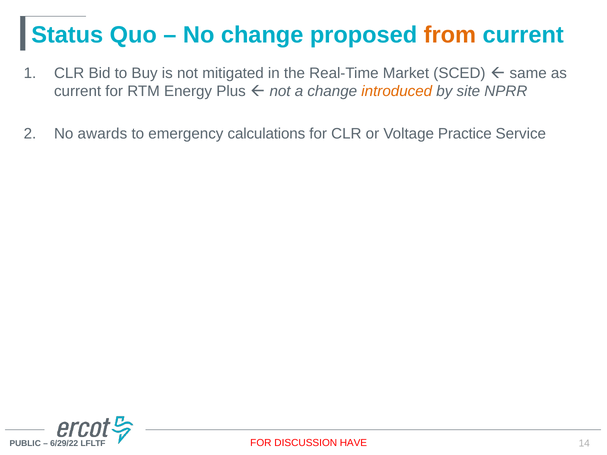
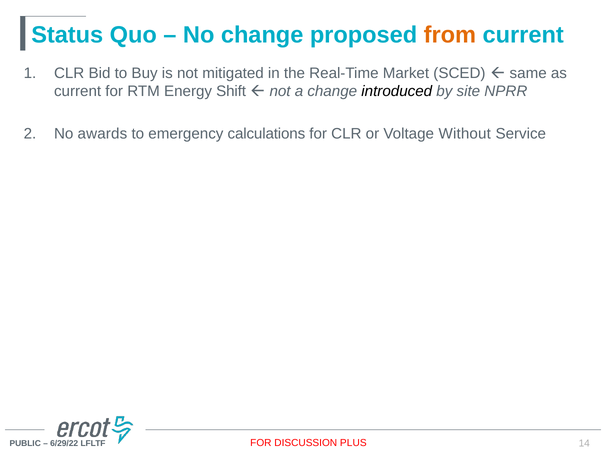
Plus: Plus -> Shift
introduced colour: orange -> black
Practice: Practice -> Without
HAVE: HAVE -> PLUS
